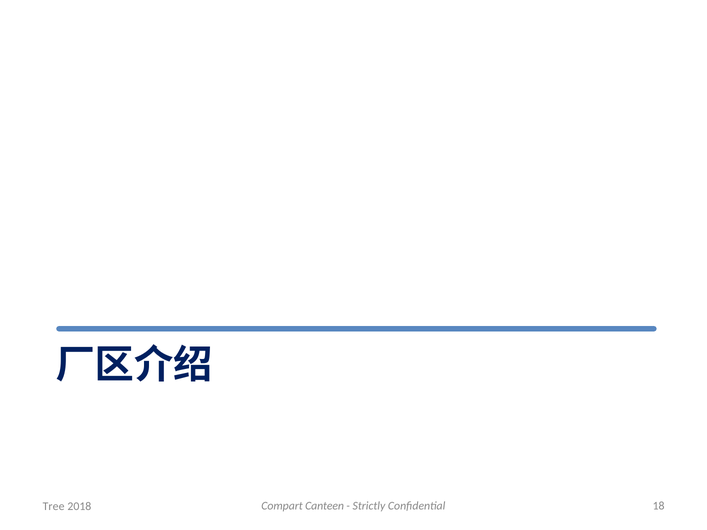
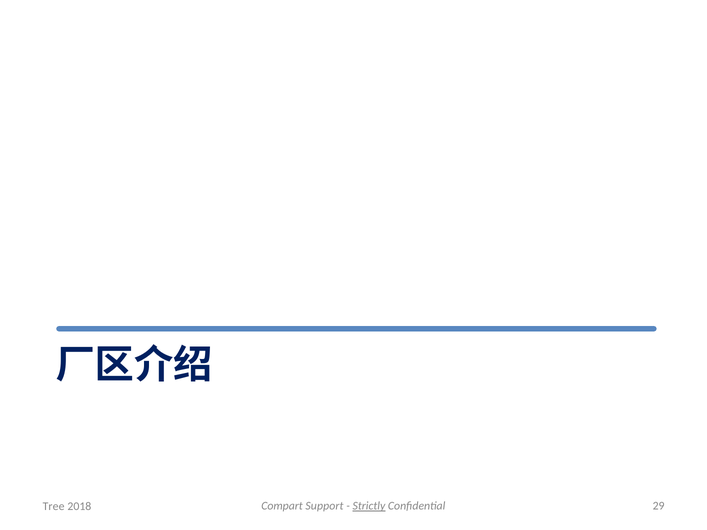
Canteen: Canteen -> Support
Strictly underline: none -> present
18: 18 -> 29
